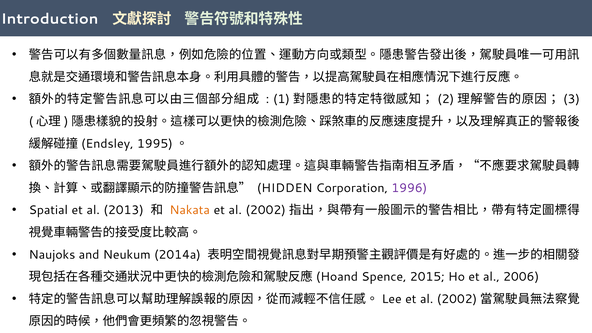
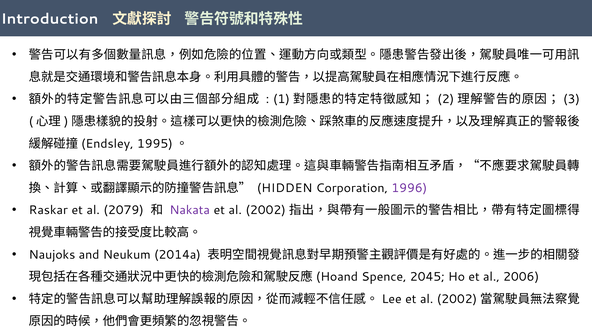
Spatial: Spatial -> Raskar
2013: 2013 -> 2079
Nakata colour: orange -> purple
2015: 2015 -> 2045
